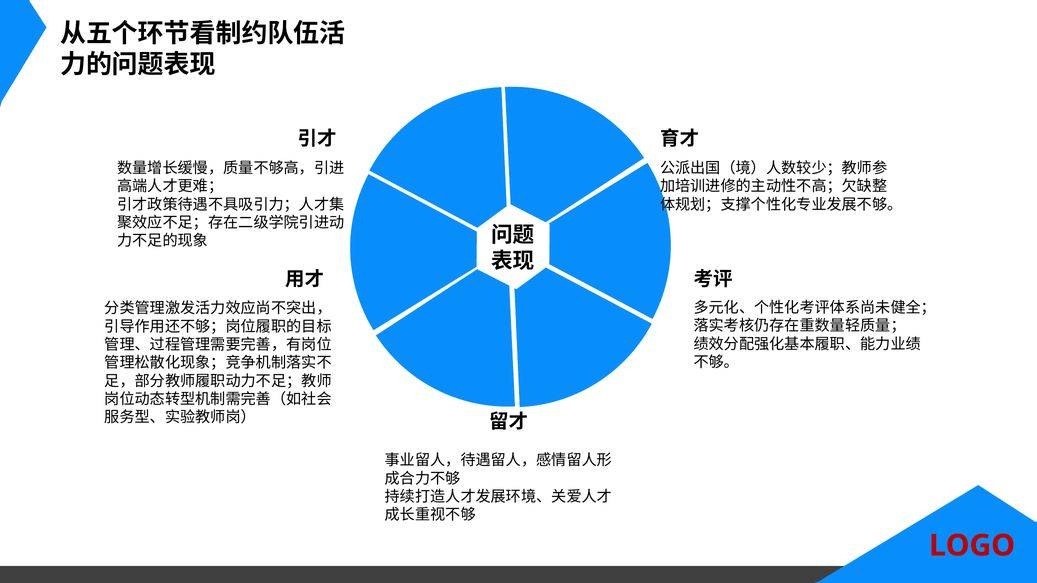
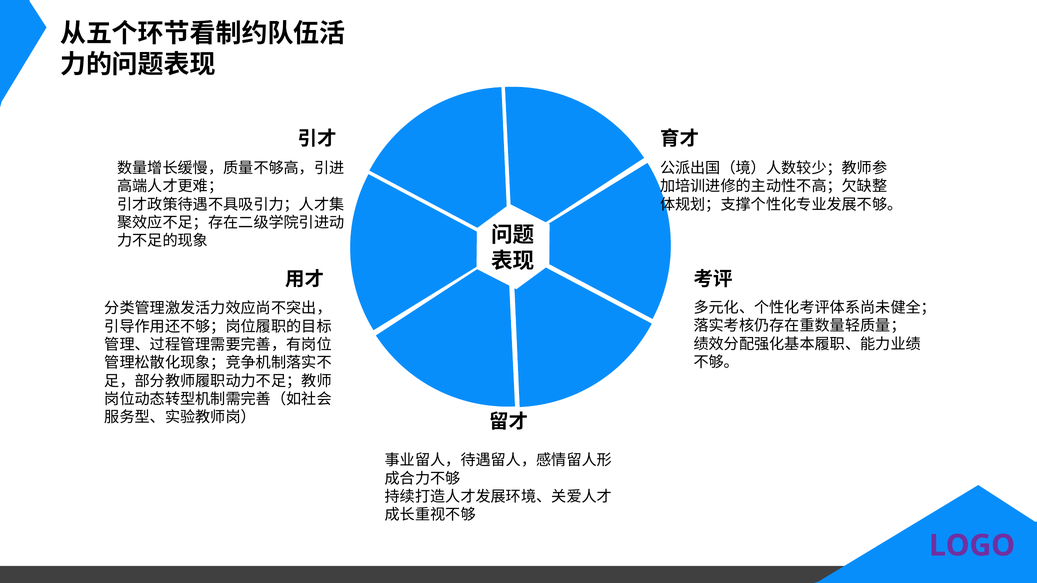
LOGO colour: red -> purple
